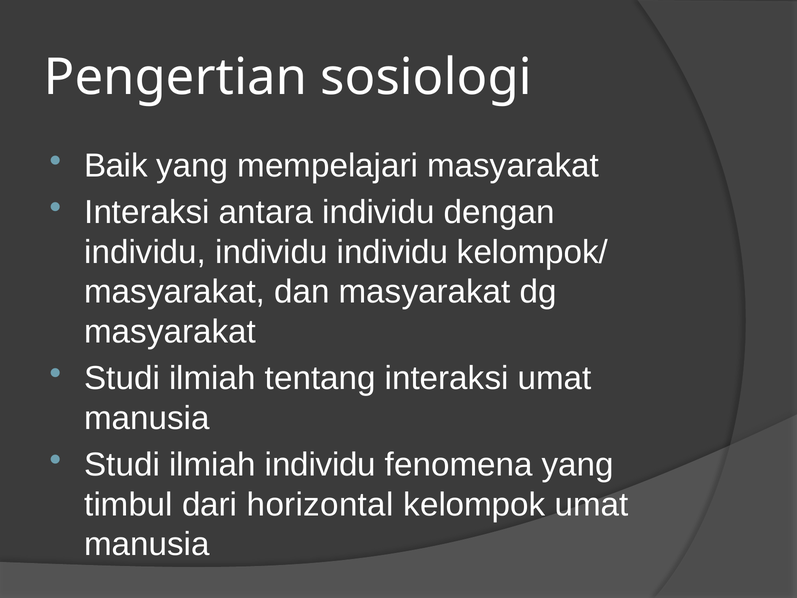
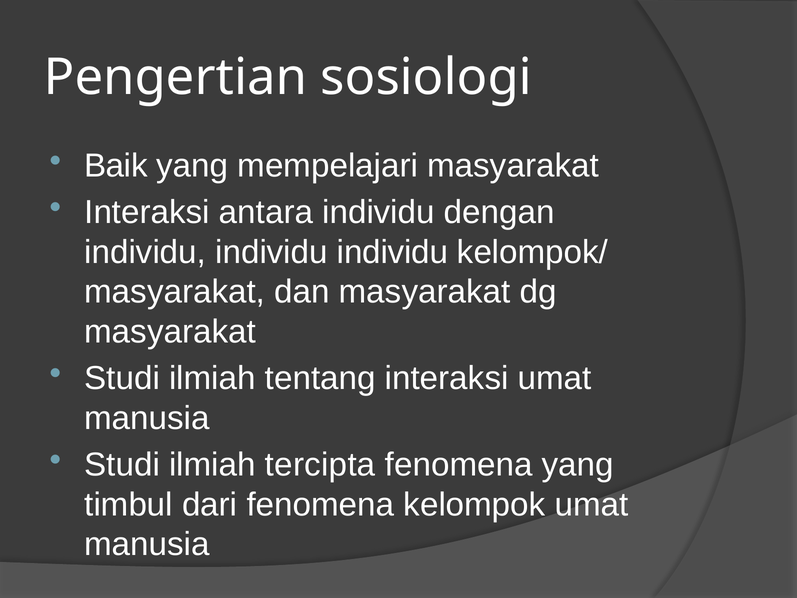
ilmiah individu: individu -> tercipta
dari horizontal: horizontal -> fenomena
